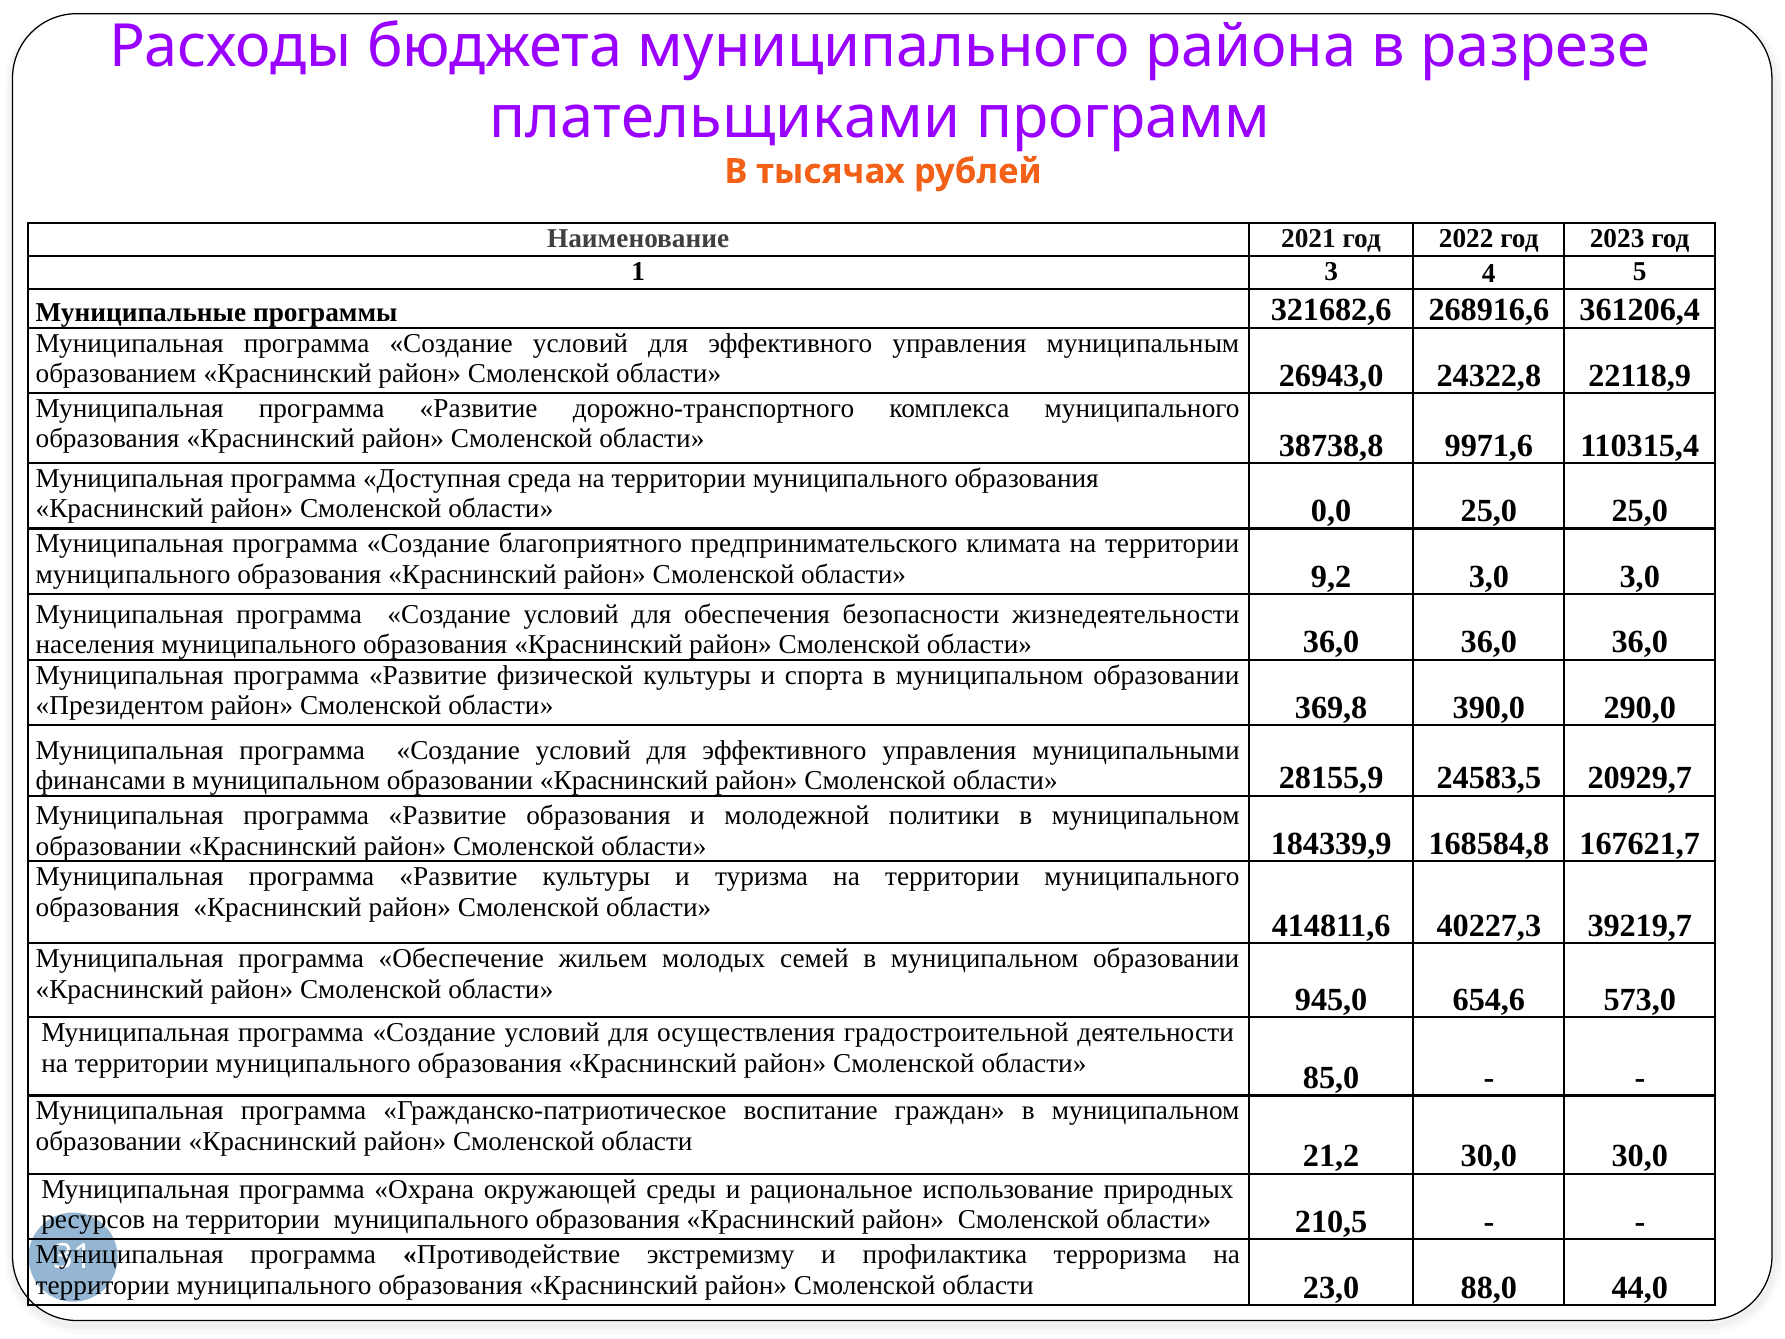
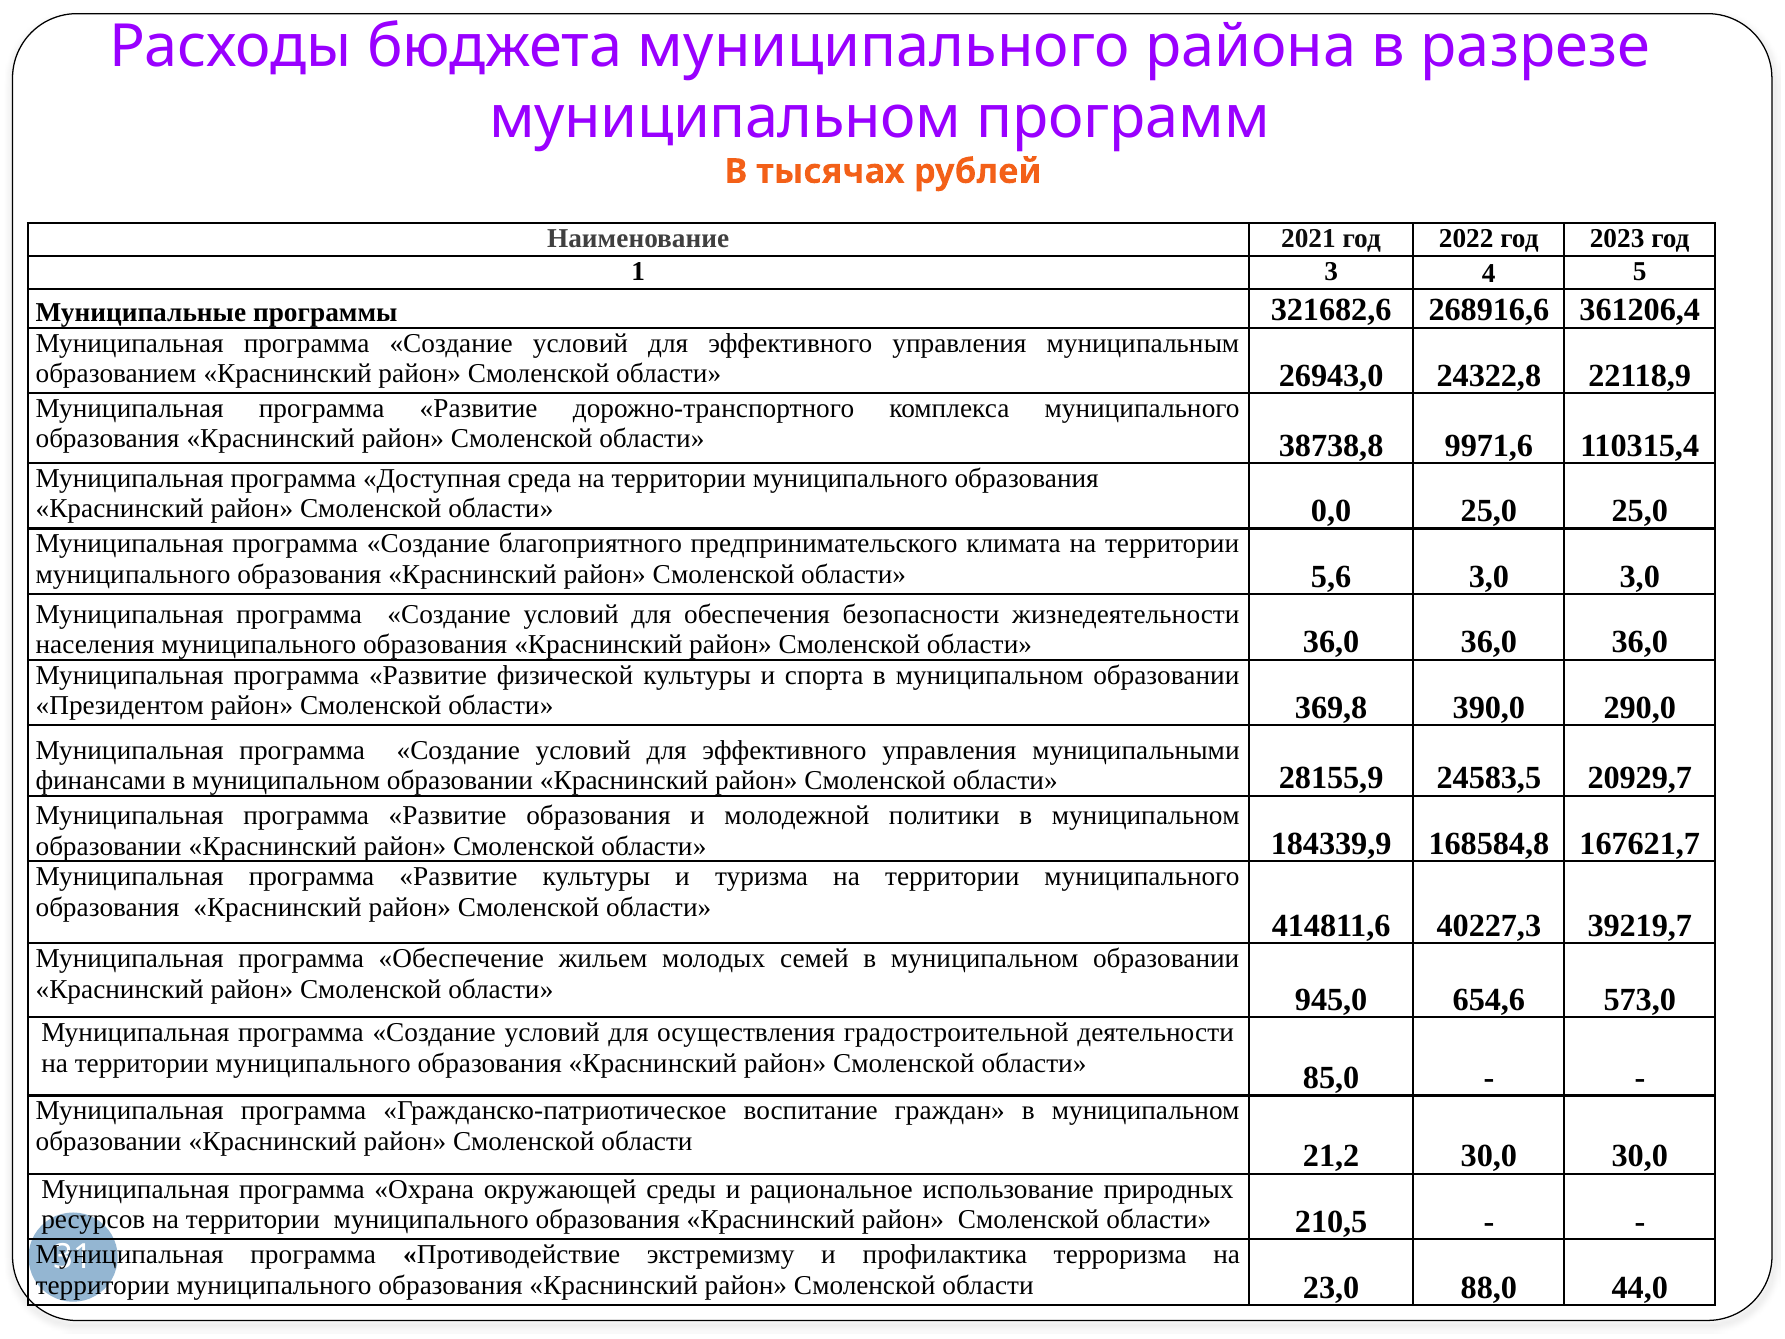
плательщиками at (725, 118): плательщиками -> муниципальном
9,2: 9,2 -> 5,6
